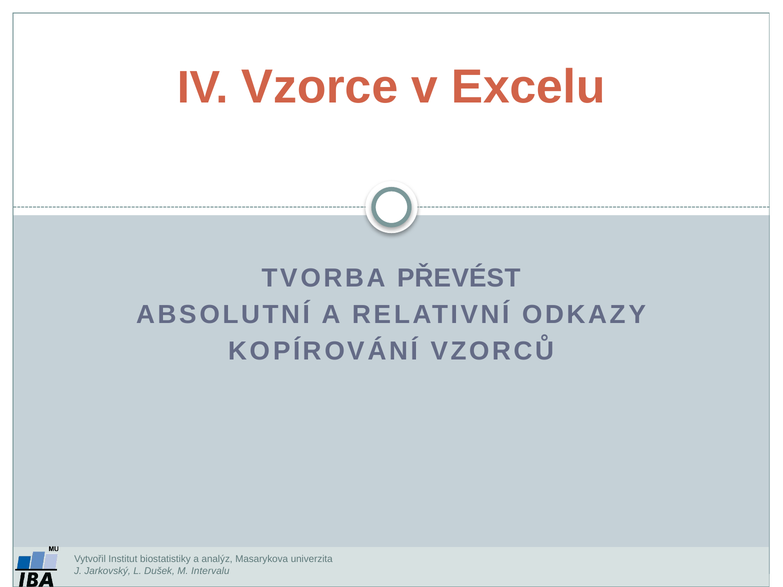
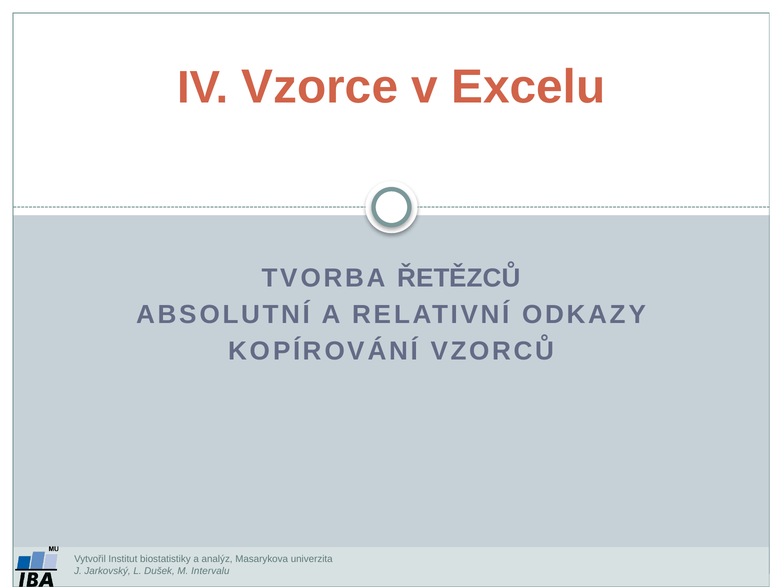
PŘEVÉST: PŘEVÉST -> ŘETĚZCŮ
